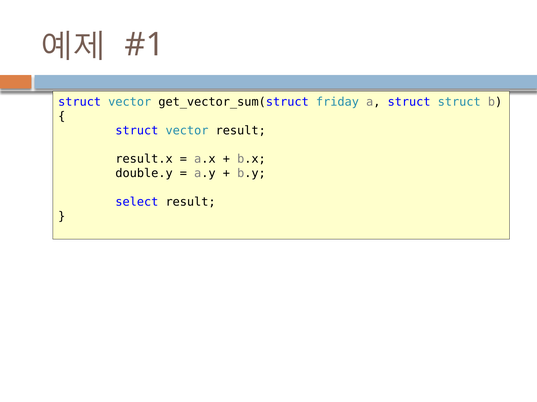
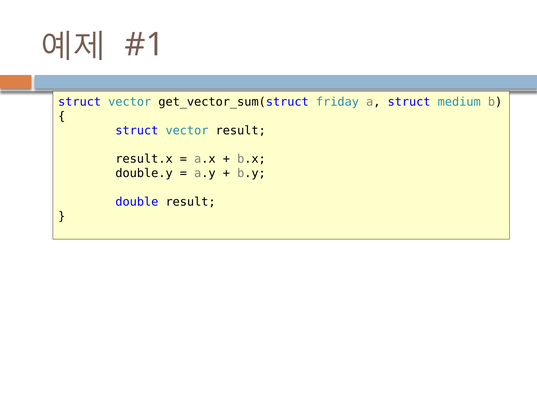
struct struct: struct -> medium
select: select -> double
